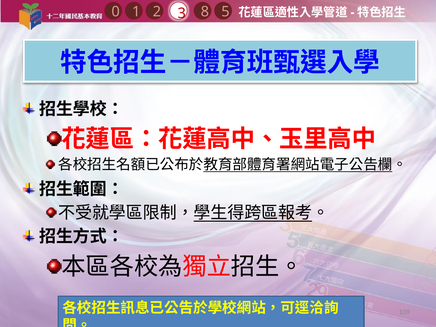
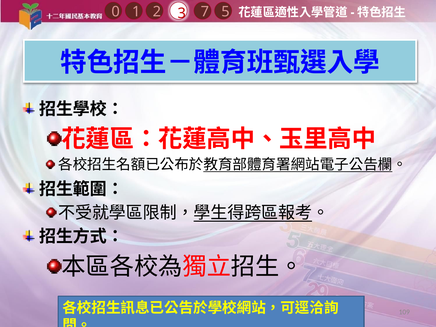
8: 8 -> 7
